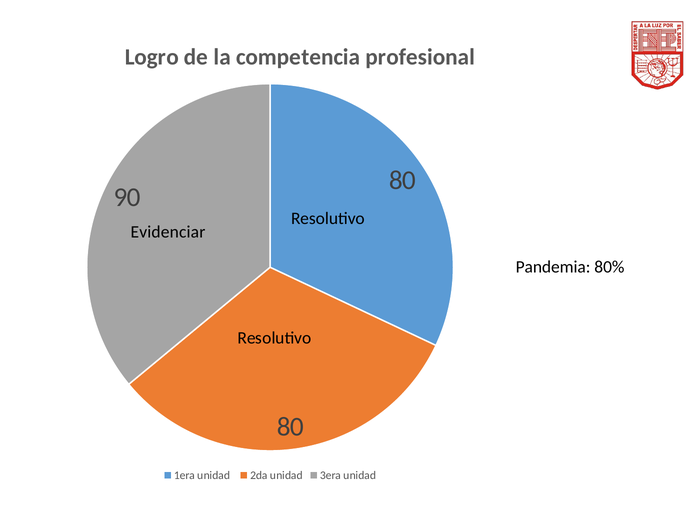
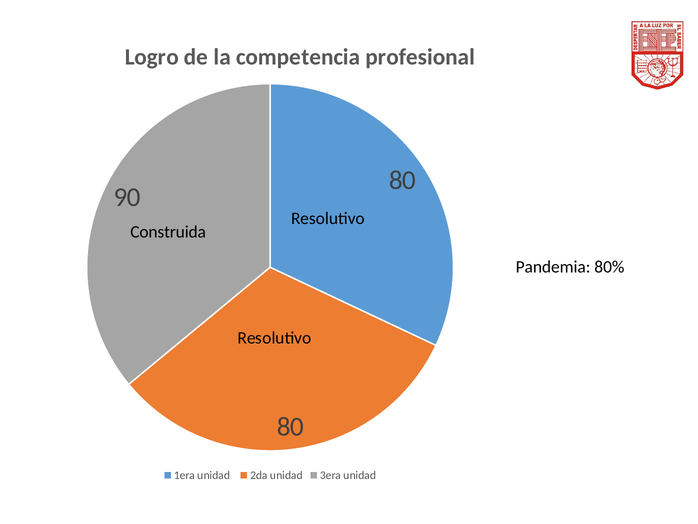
Evidenciar: Evidenciar -> Construida
